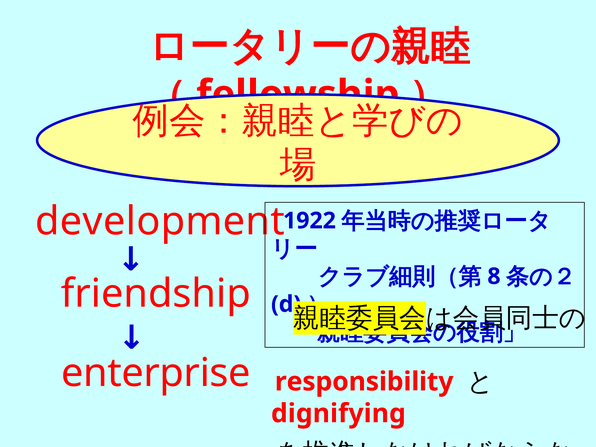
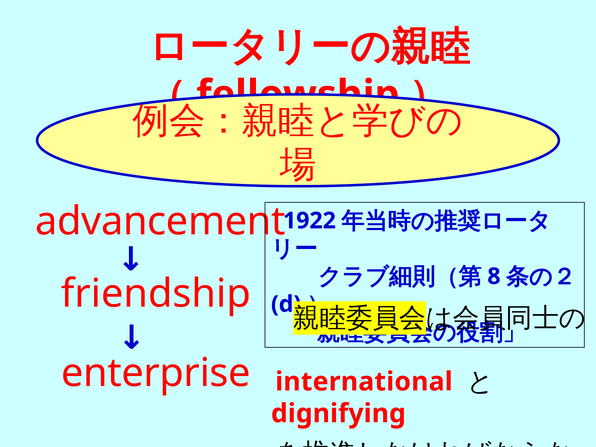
development: development -> advancement
responsibility: responsibility -> international
